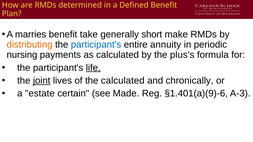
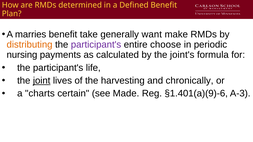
short: short -> want
participant's at (96, 45) colour: blue -> purple
annuity: annuity -> choose
plus's: plus's -> joint's
life underline: present -> none
the calculated: calculated -> harvesting
estate: estate -> charts
